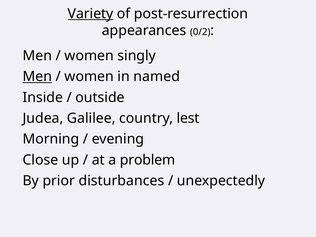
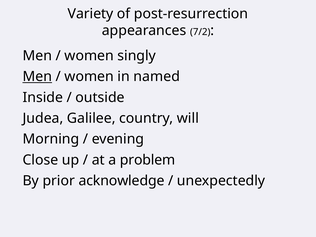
Variety underline: present -> none
0/2: 0/2 -> 7/2
lest: lest -> will
disturbances: disturbances -> acknowledge
